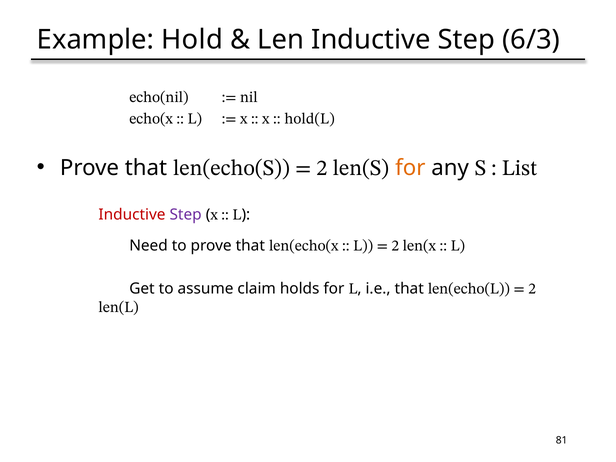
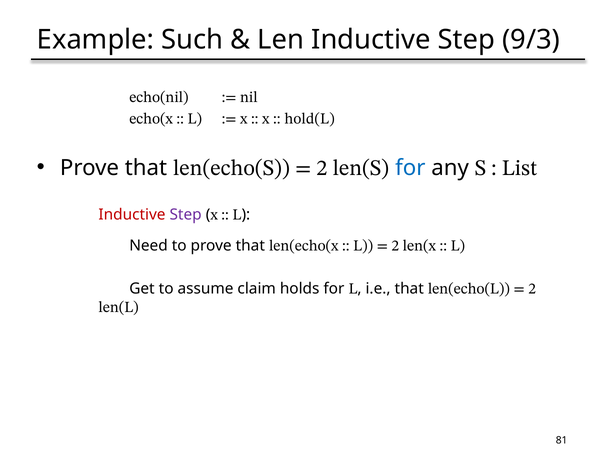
Hold: Hold -> Such
6/3: 6/3 -> 9/3
for at (410, 168) colour: orange -> blue
